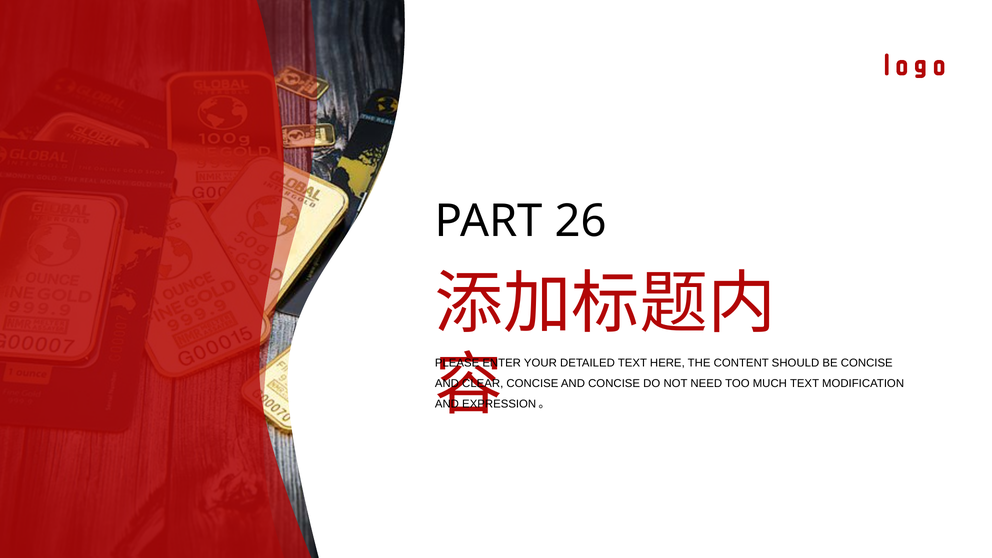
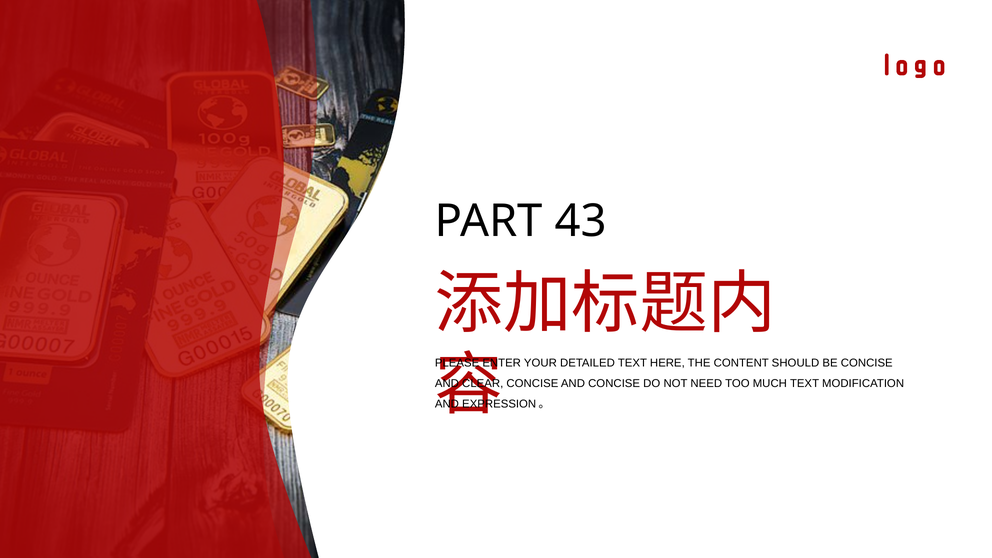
26: 26 -> 43
